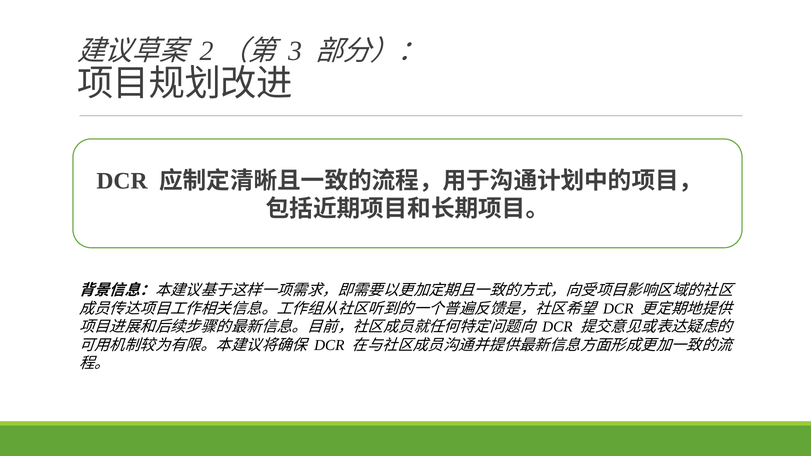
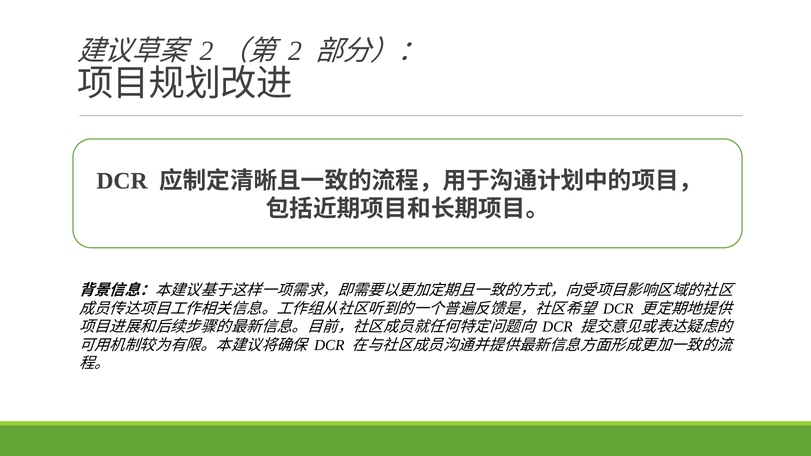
3 at (295, 51): 3 -> 2
